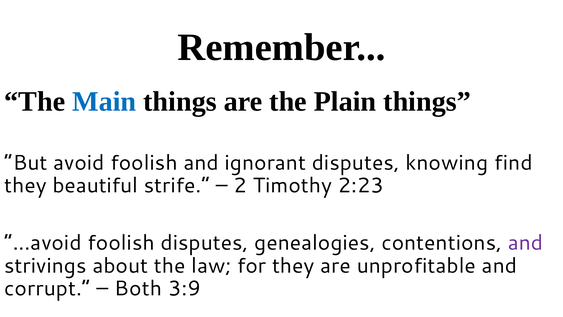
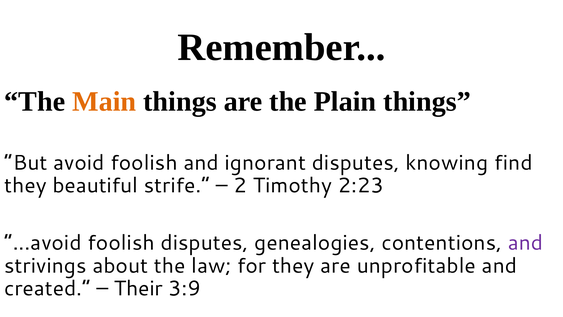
Main colour: blue -> orange
corrupt: corrupt -> created
Both: Both -> Their
